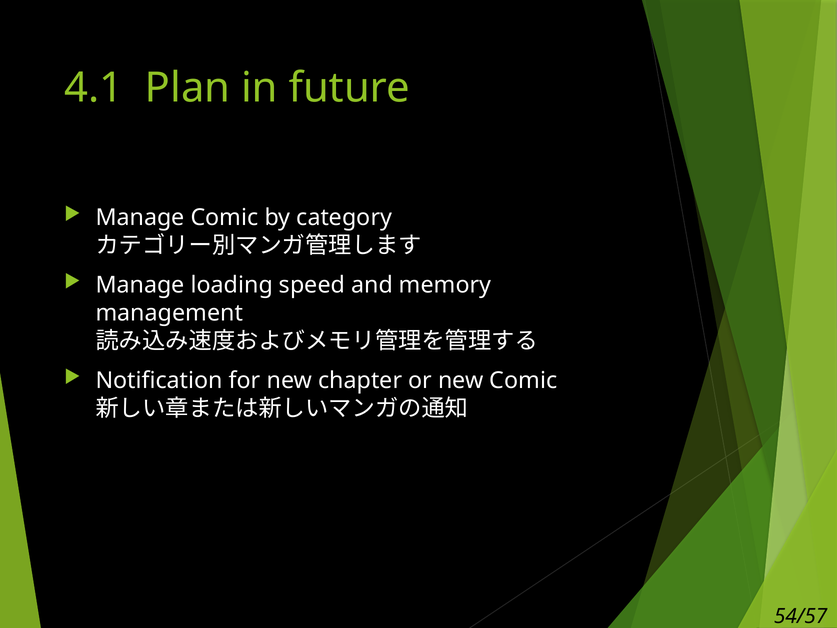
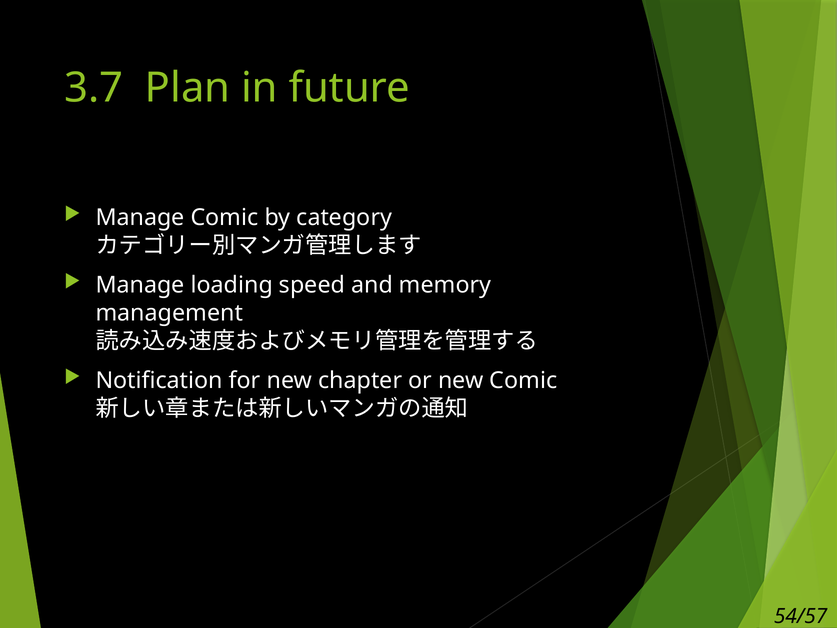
4.1: 4.1 -> 3.7
